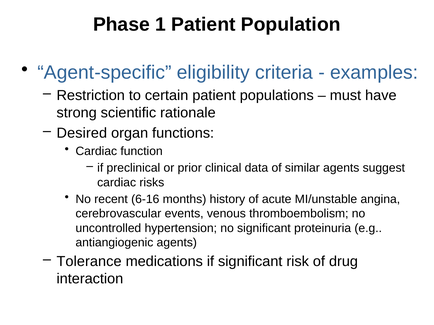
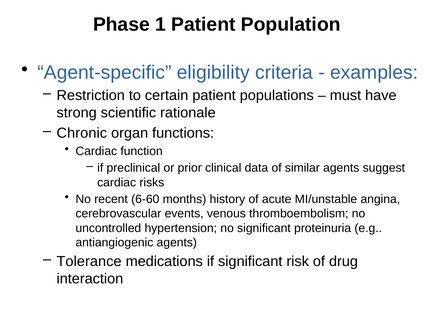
Desired: Desired -> Chronic
6-16: 6-16 -> 6-60
